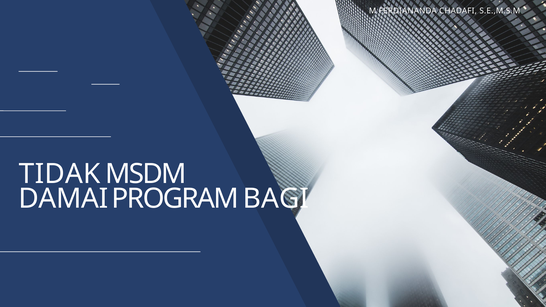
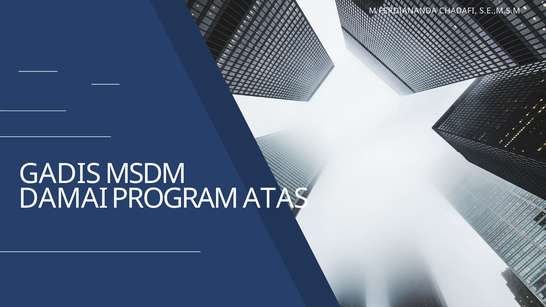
TIDAK: TIDAK -> GADIS
BAGI: BAGI -> ATAS
